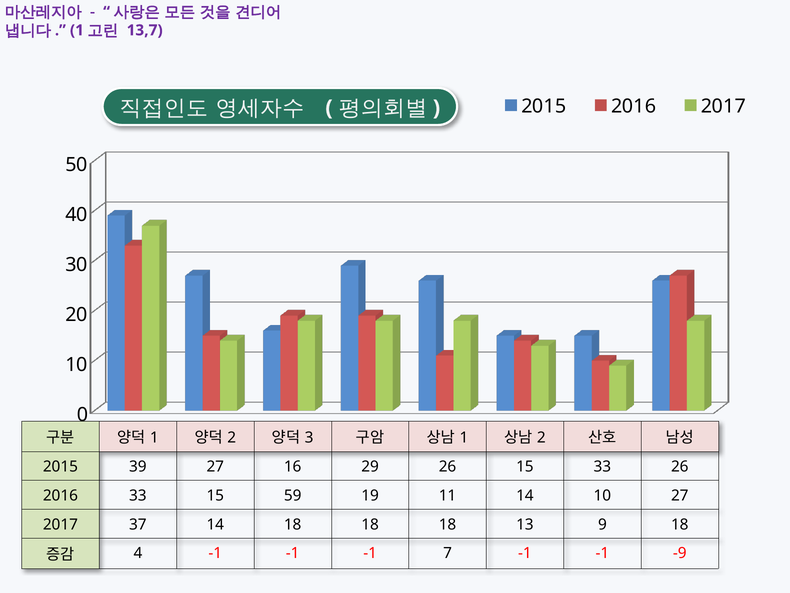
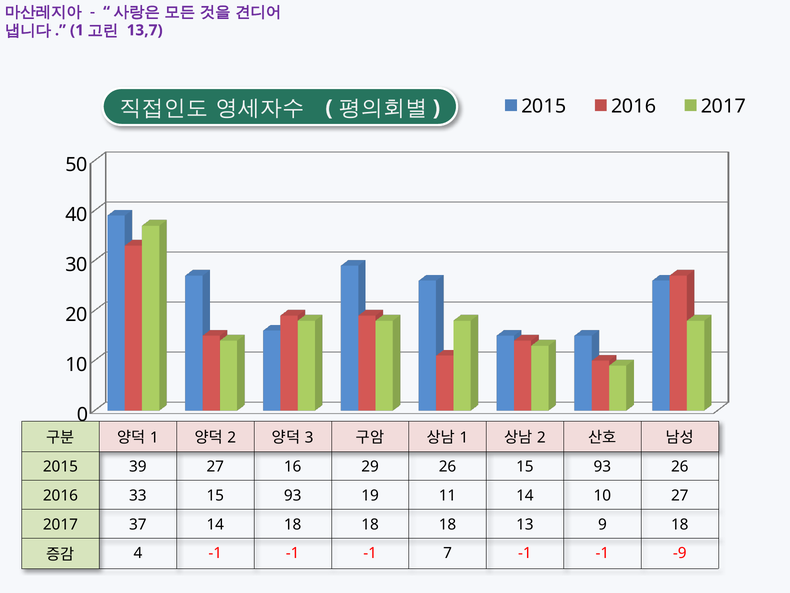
26 15 33: 33 -> 93
33 15 59: 59 -> 93
